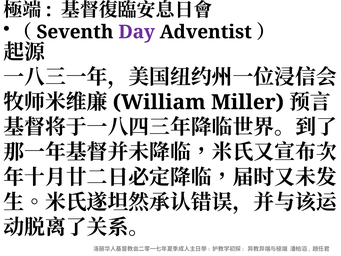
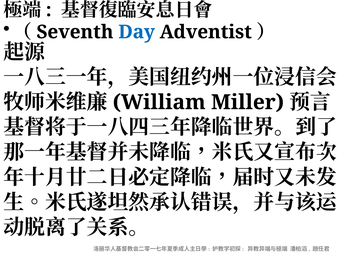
Day colour: purple -> blue
